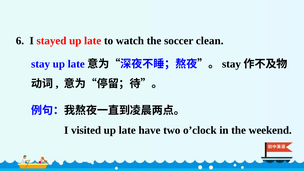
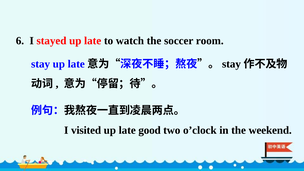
clean: clean -> room
have: have -> good
